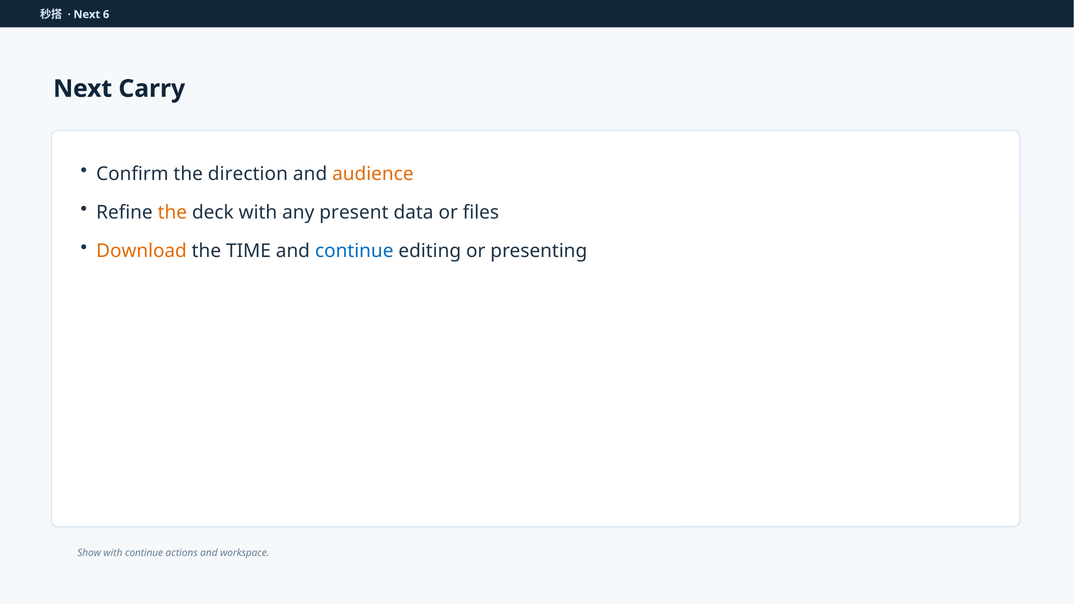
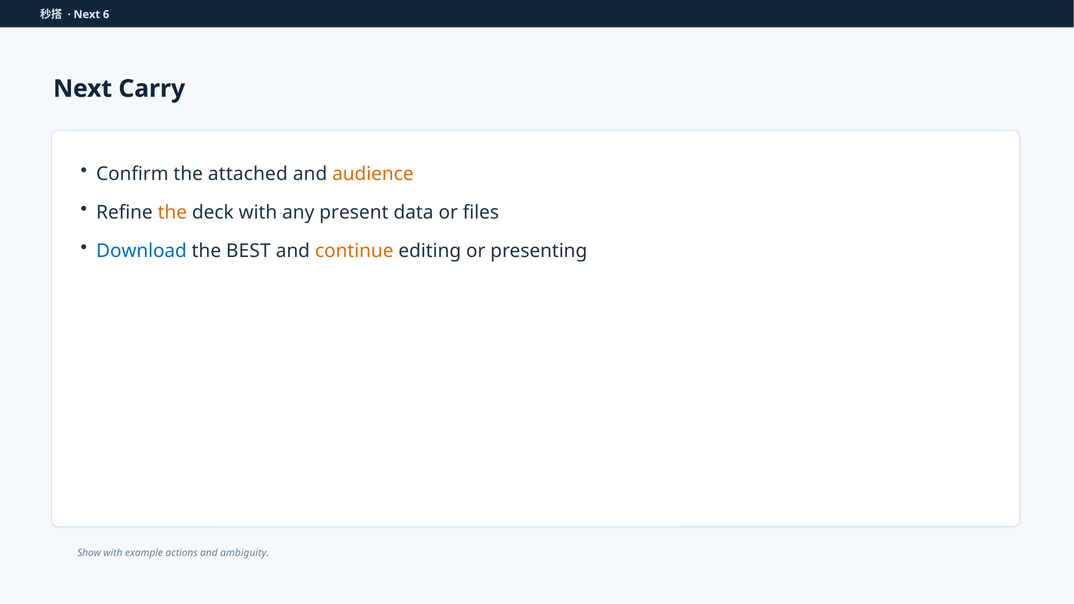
direction: direction -> attached
Download colour: orange -> blue
TIME: TIME -> BEST
continue at (354, 251) colour: blue -> orange
with continue: continue -> example
workspace: workspace -> ambiguity
